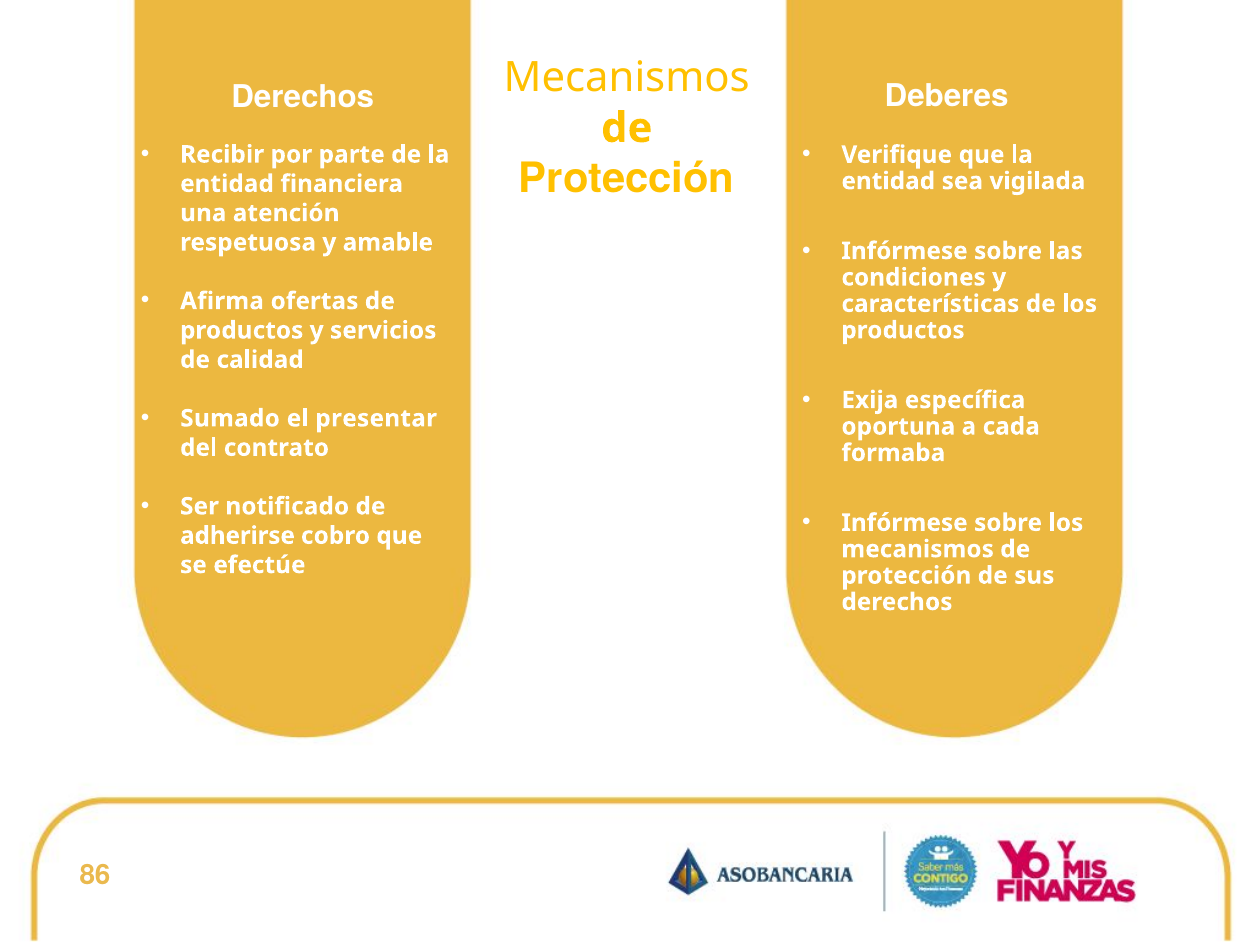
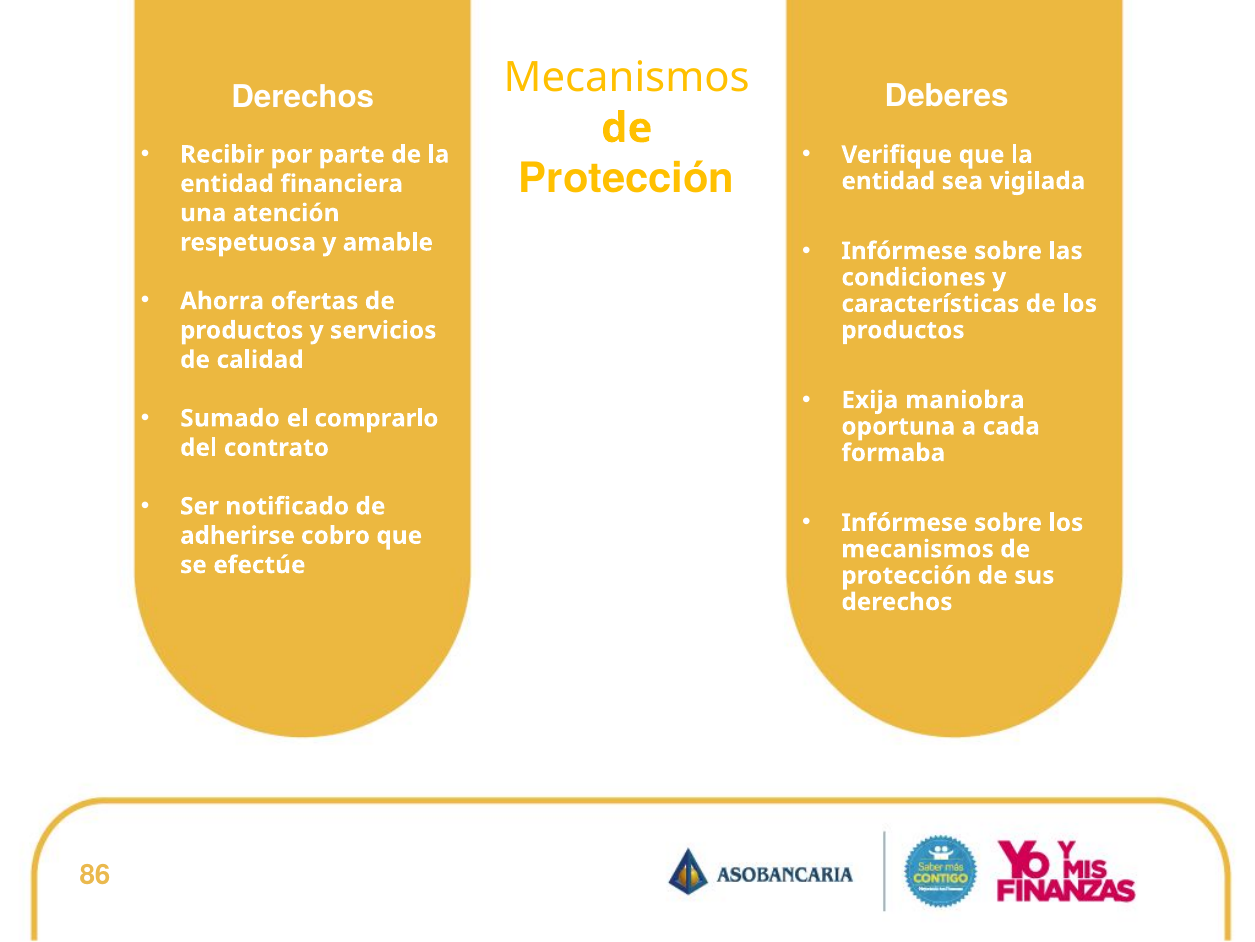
Afirma: Afirma -> Ahorra
específica: específica -> maniobra
presentar: presentar -> comprarlo
